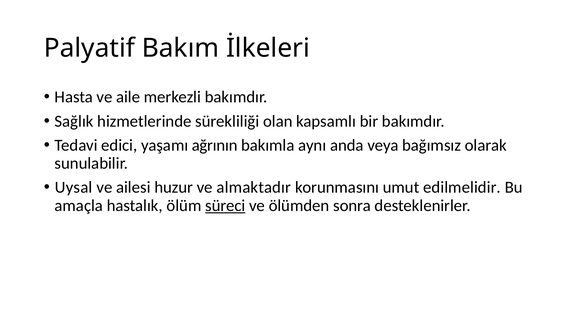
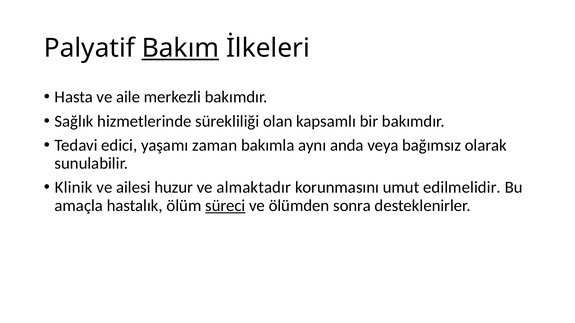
Bakım underline: none -> present
ağrının: ağrının -> zaman
Uysal: Uysal -> Klinik
